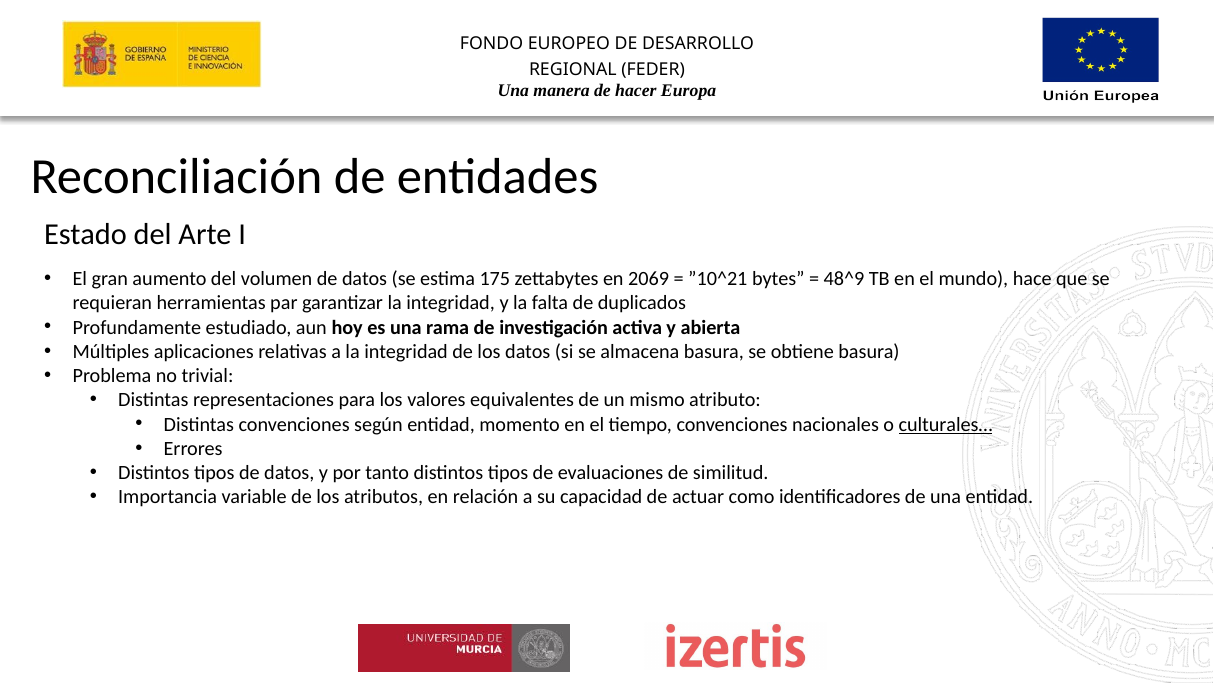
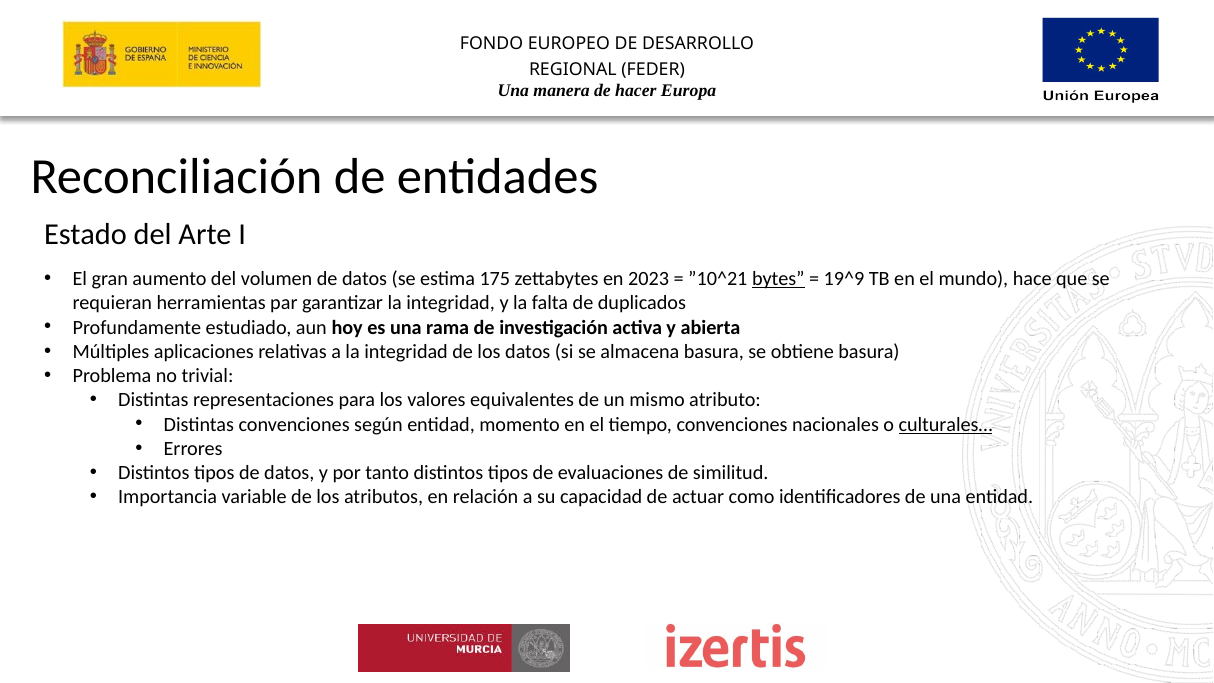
2069: 2069 -> 2023
bytes underline: none -> present
48^9: 48^9 -> 19^9
